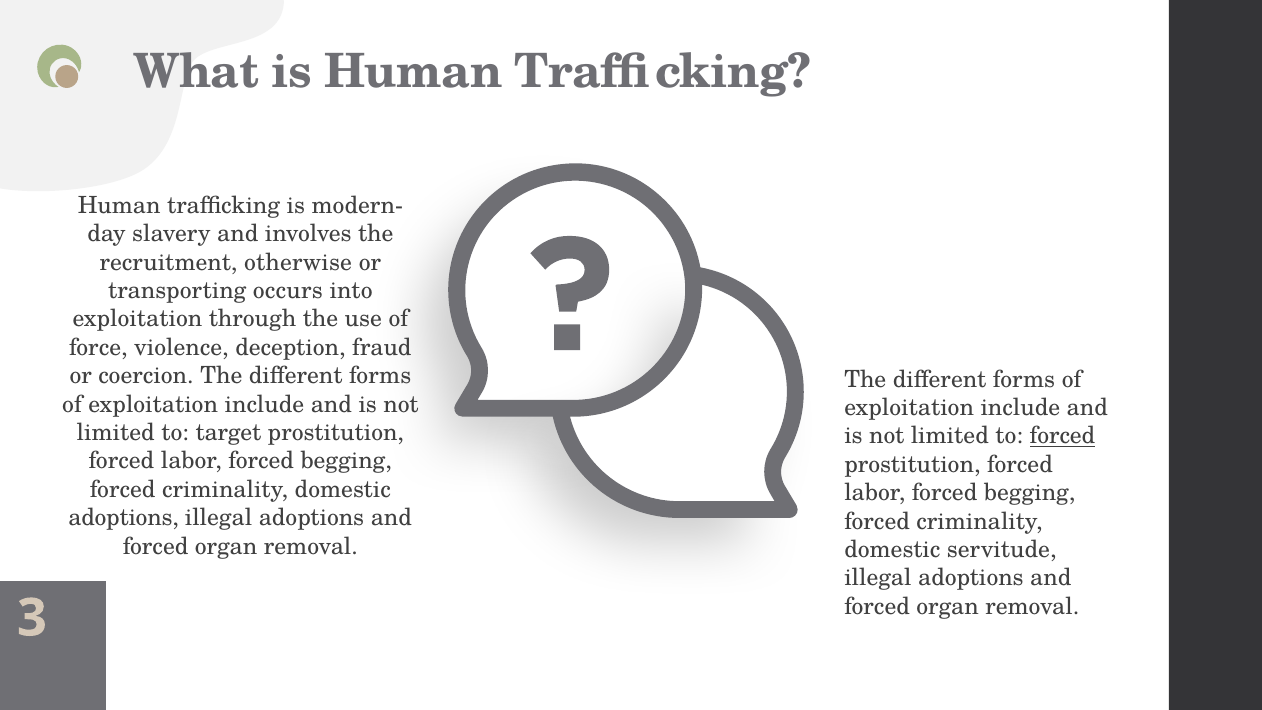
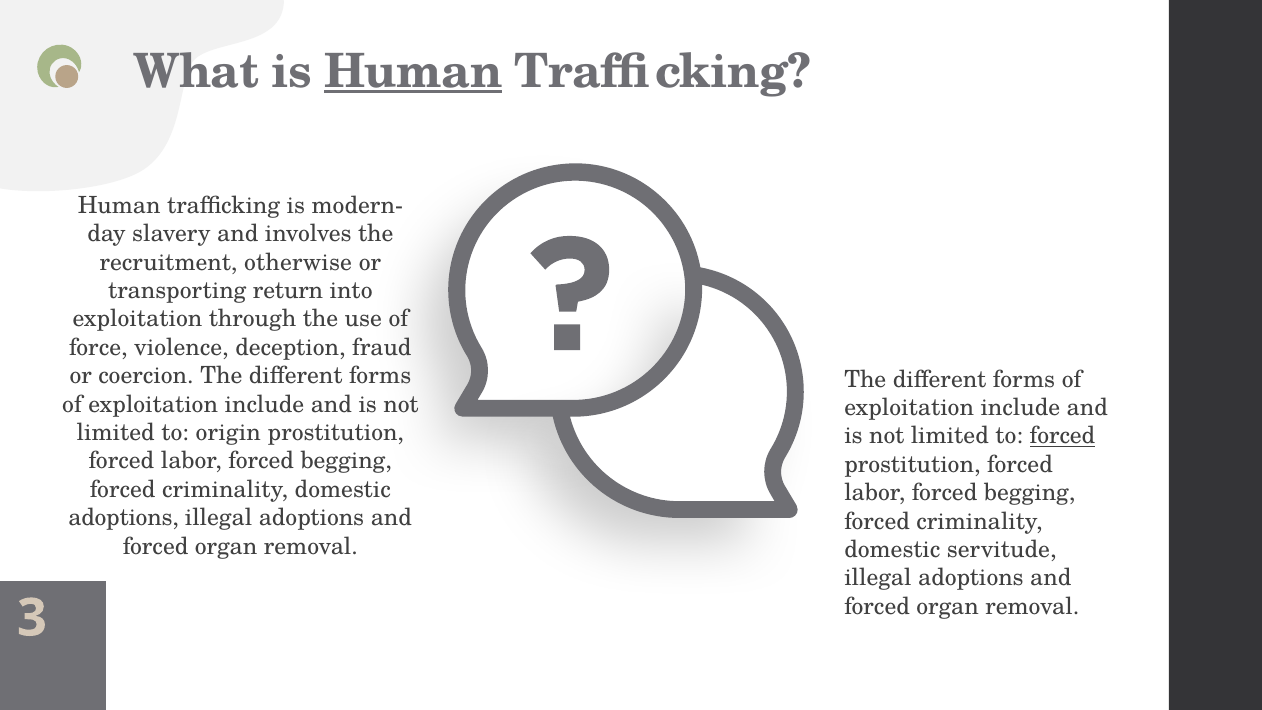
Human at (413, 71) underline: none -> present
occurs: occurs -> return
target: target -> origin
